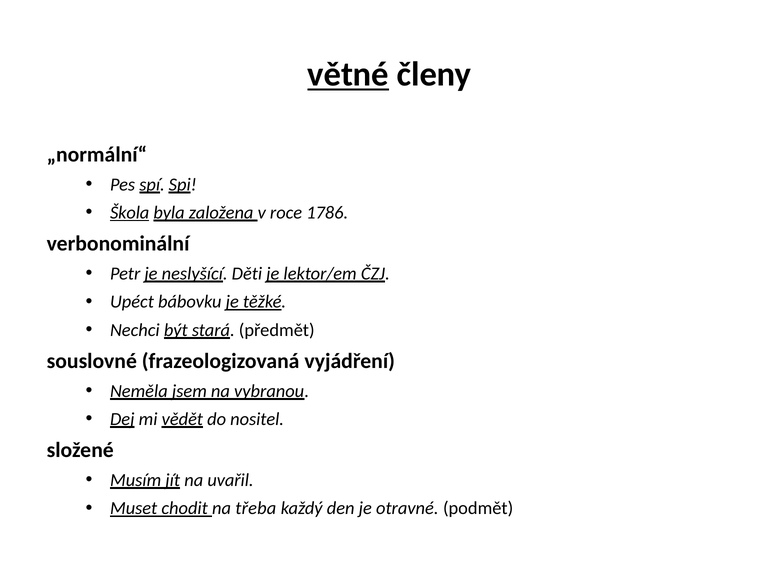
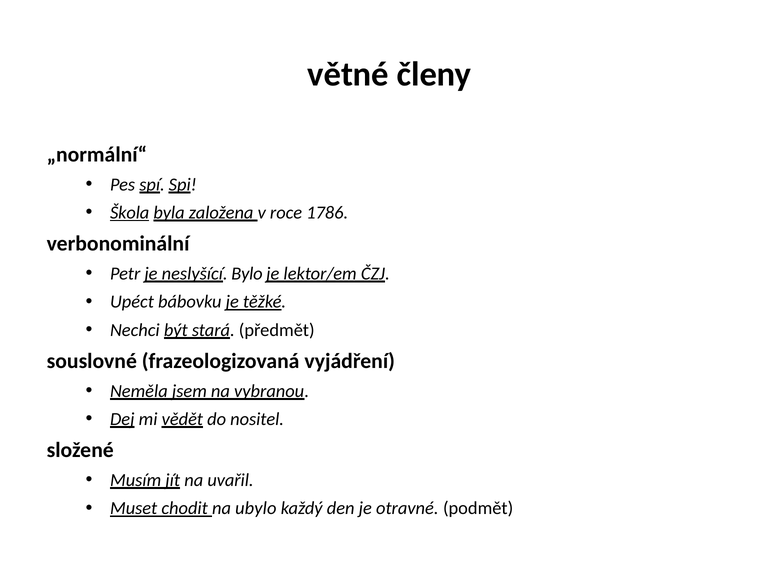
větné underline: present -> none
Děti: Děti -> Bylo
třeba: třeba -> ubylo
